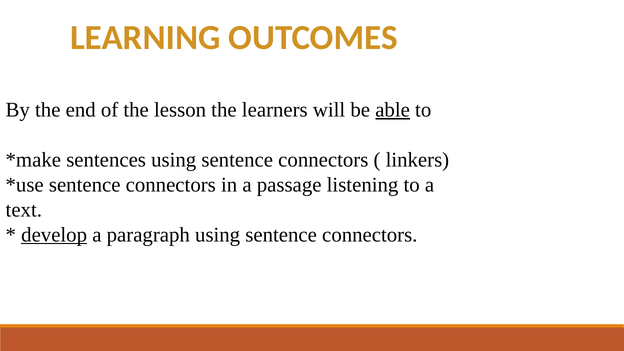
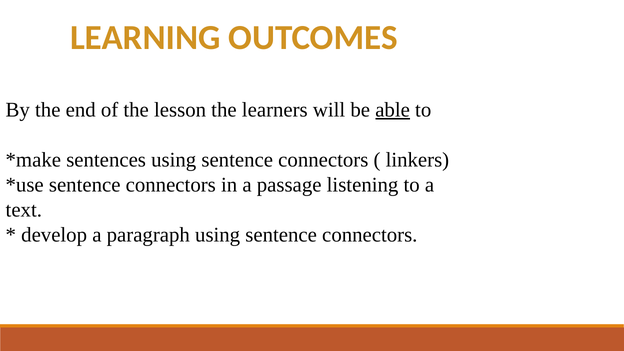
develop underline: present -> none
